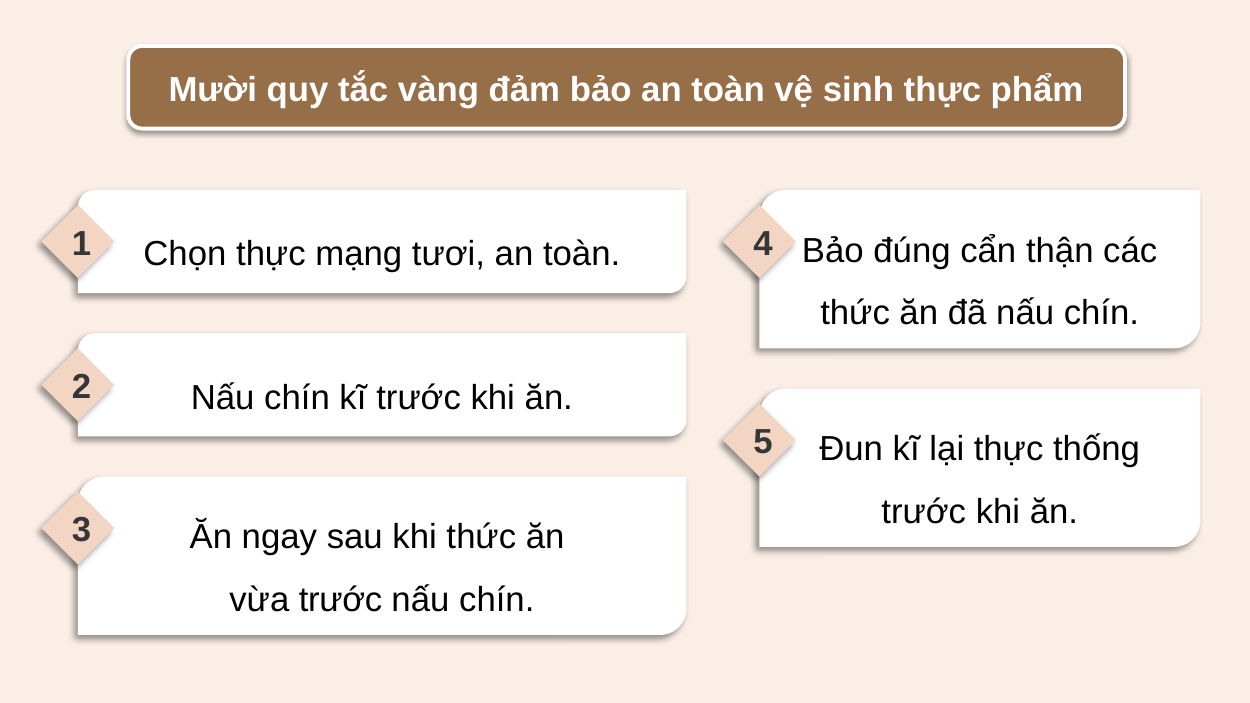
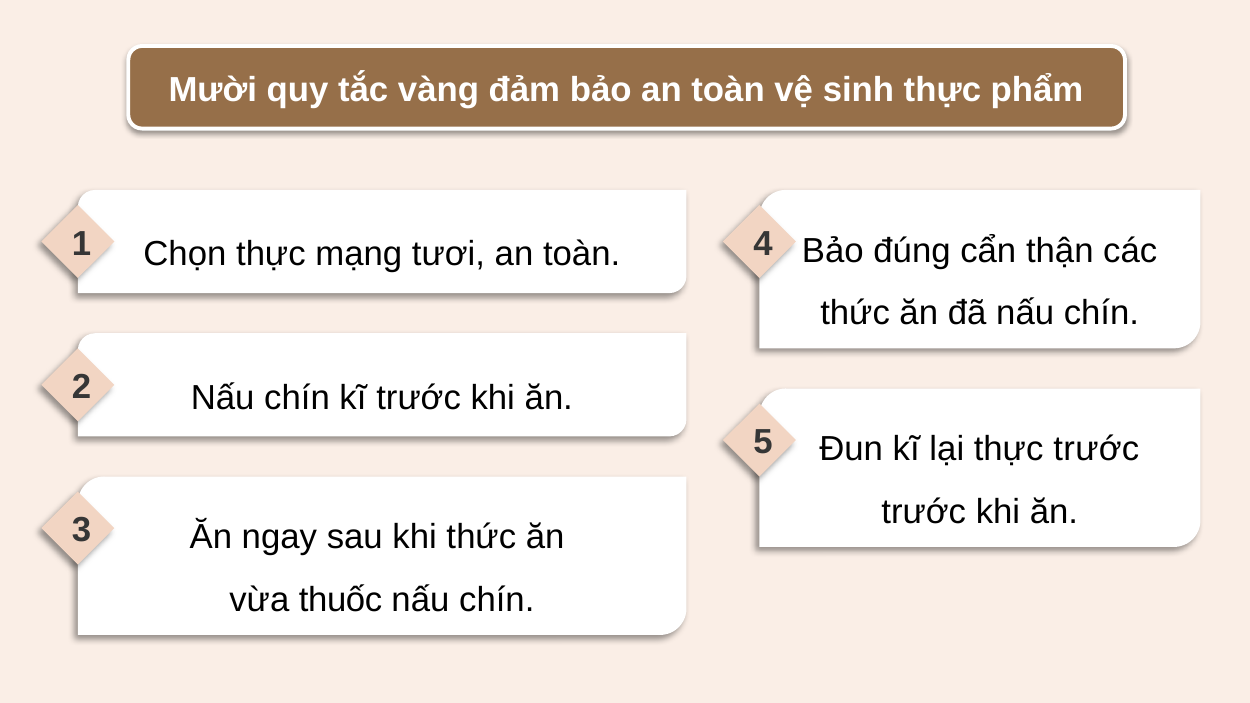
thực thống: thống -> trước
vừa trước: trước -> thuốc
